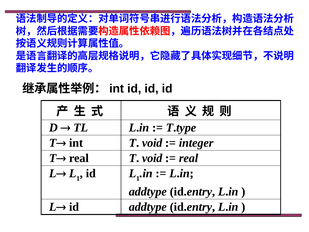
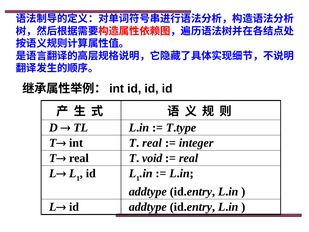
int T void: void -> real
